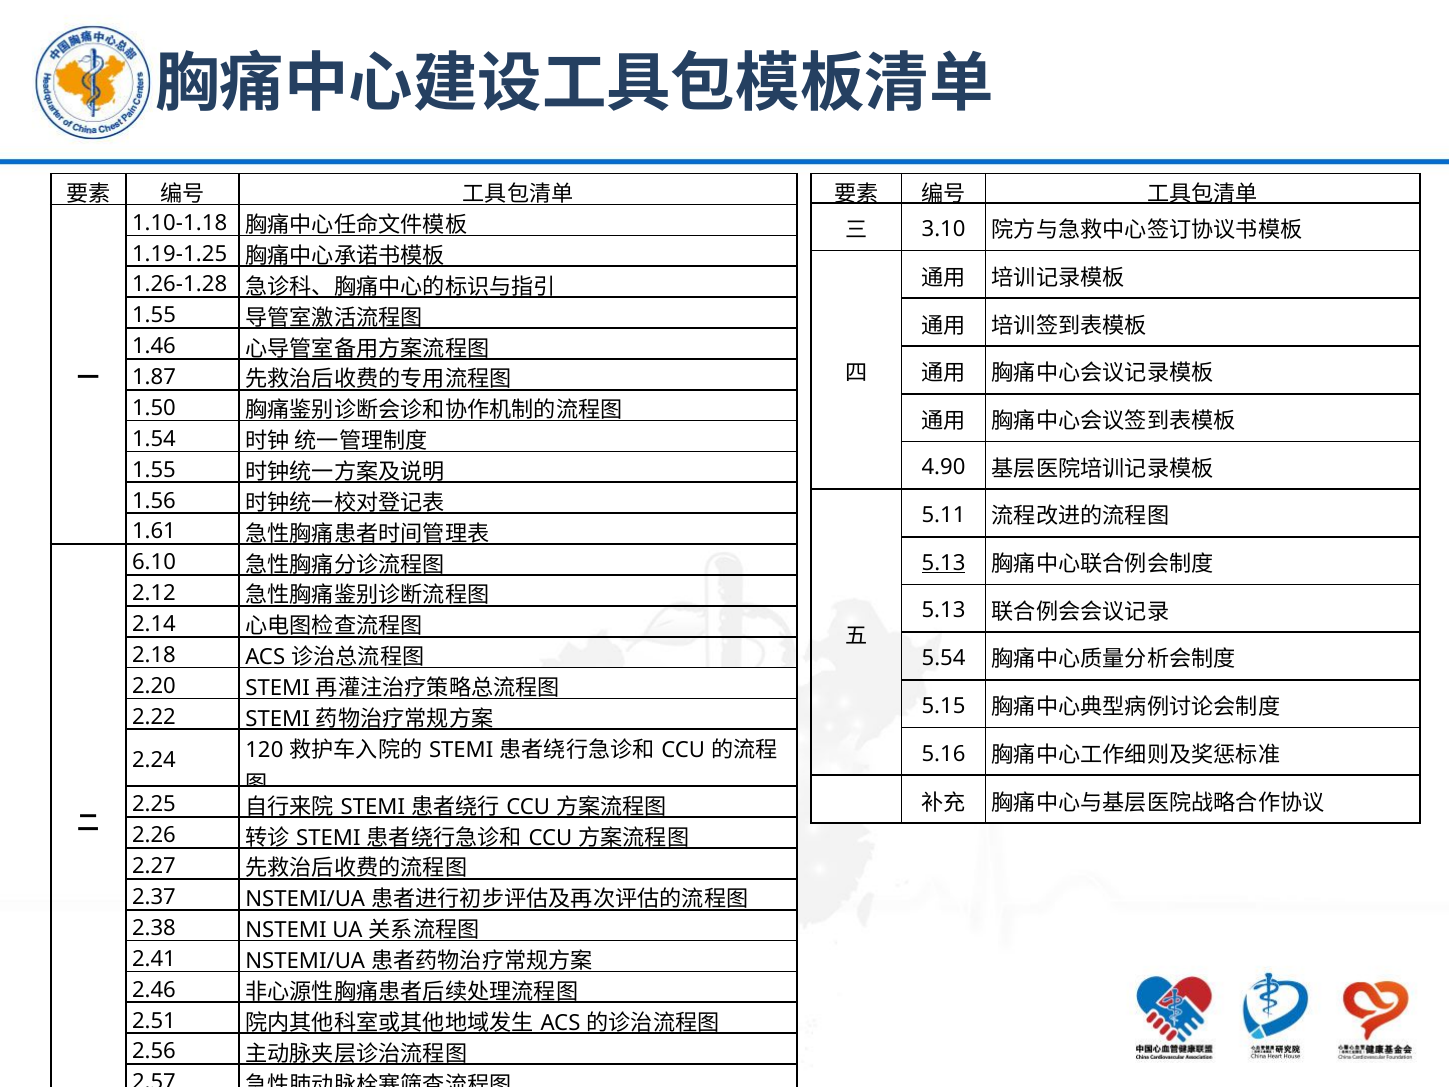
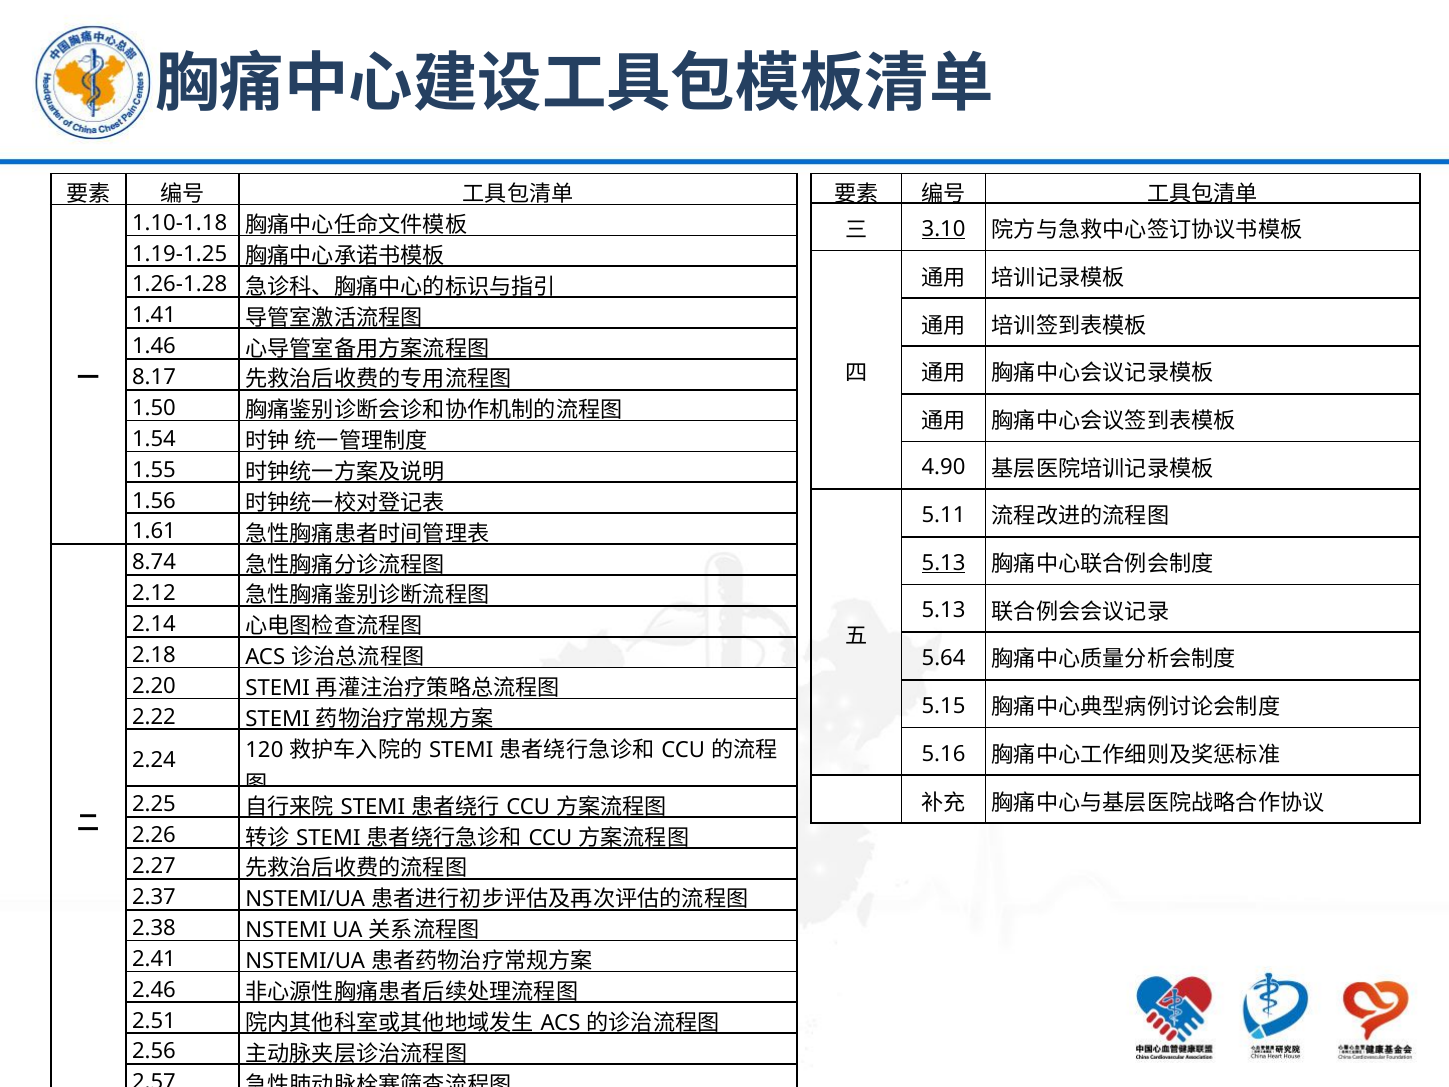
3.10 underline: none -> present
1.55 at (154, 315): 1.55 -> 1.41
1.87: 1.87 -> 8.17
6.10: 6.10 -> 8.74
5.54: 5.54 -> 5.64
